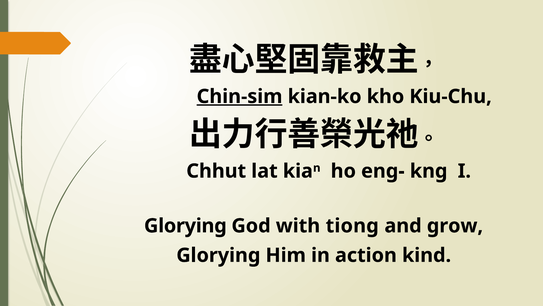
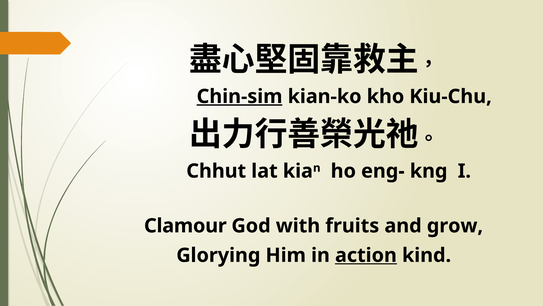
Glorying at (185, 225): Glorying -> Clamour
tiong: tiong -> fruits
action underline: none -> present
